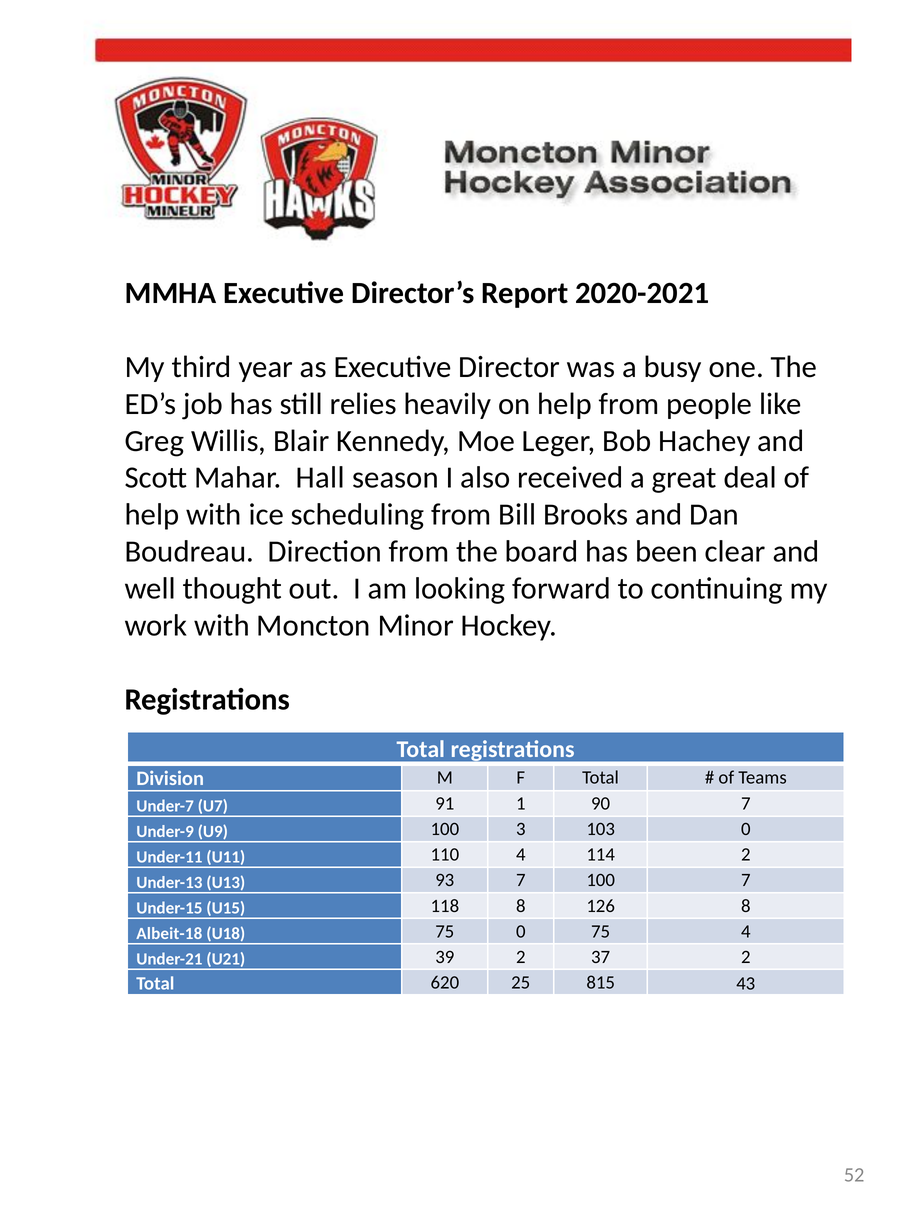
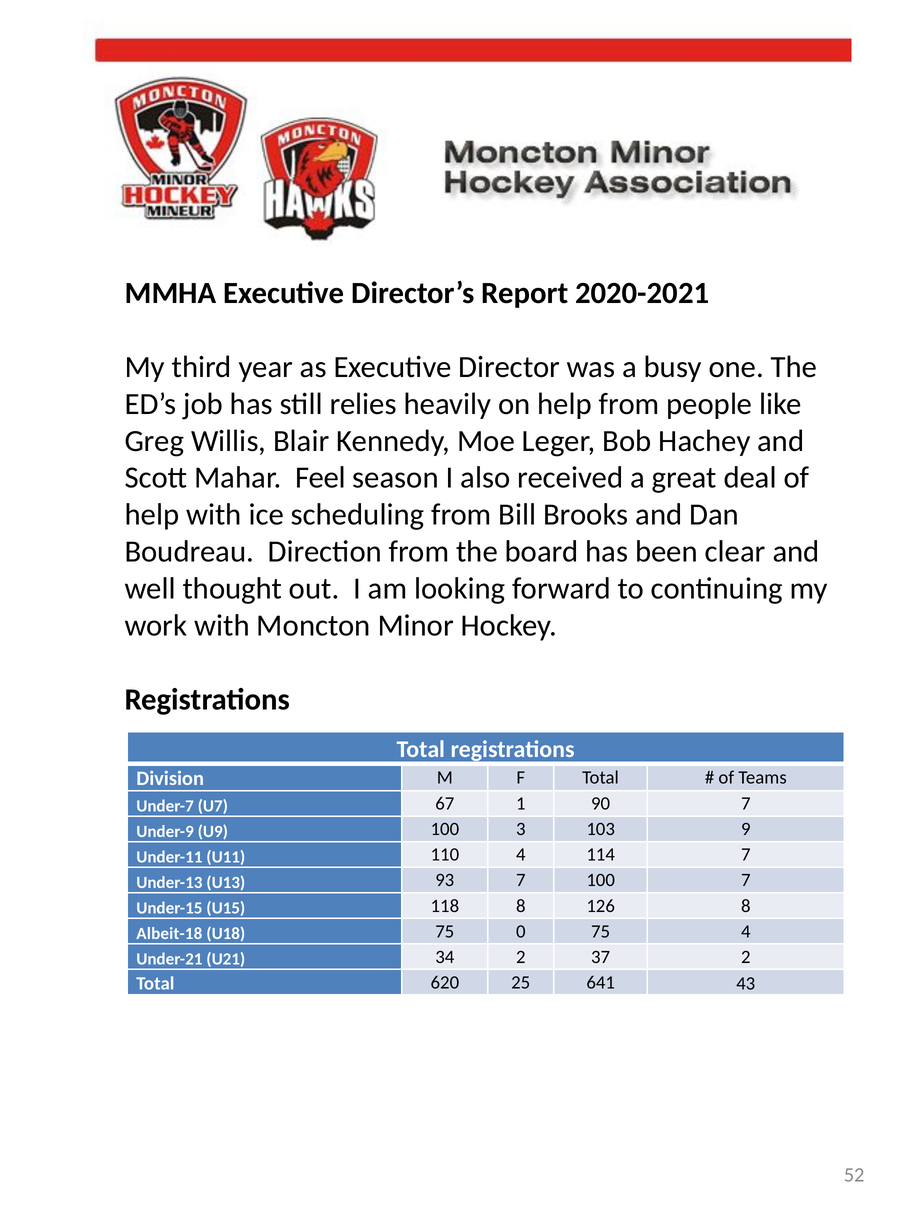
Hall: Hall -> Feel
91: 91 -> 67
103 0: 0 -> 9
114 2: 2 -> 7
39: 39 -> 34
815: 815 -> 641
